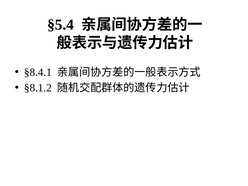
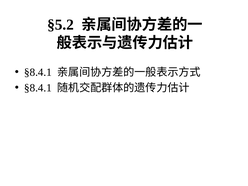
§5.4: §5.4 -> §5.2
§8.1.2 at (38, 88): §8.1.2 -> §8.4.1
